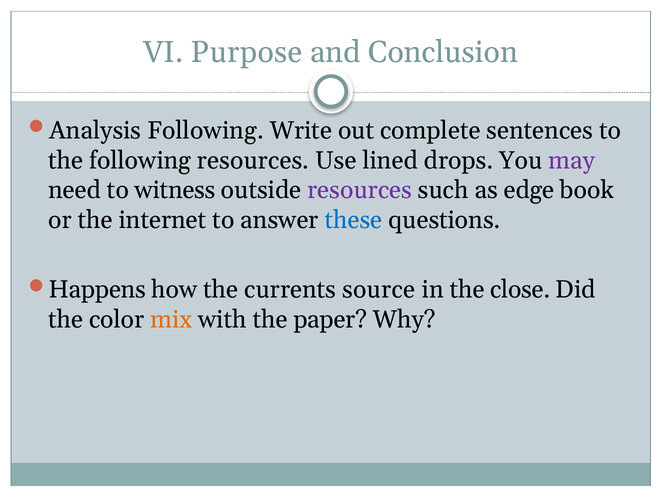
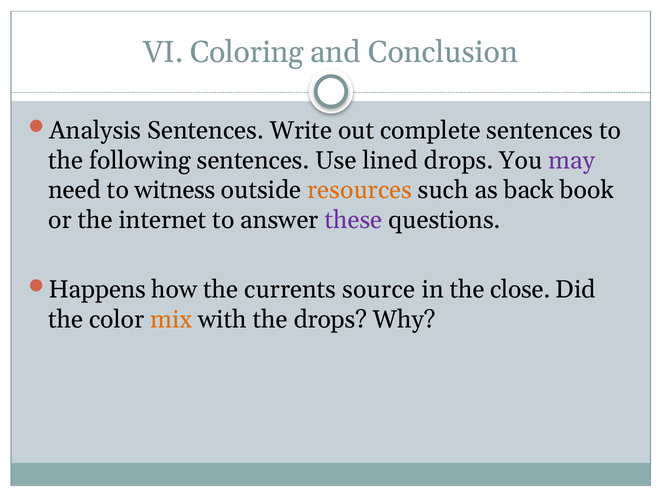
Purpose: Purpose -> Coloring
Analysis Following: Following -> Sentences
following resources: resources -> sentences
resources at (360, 190) colour: purple -> orange
edge: edge -> back
these colour: blue -> purple
the paper: paper -> drops
